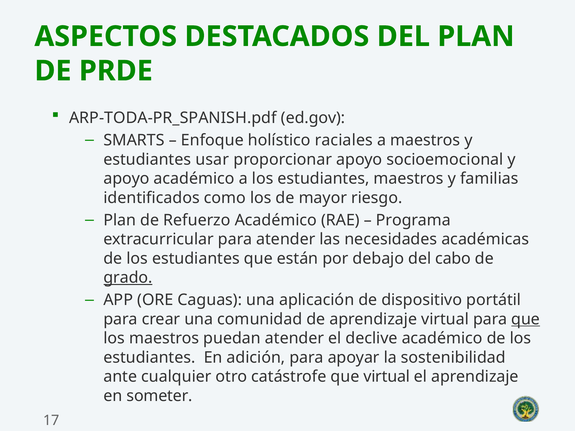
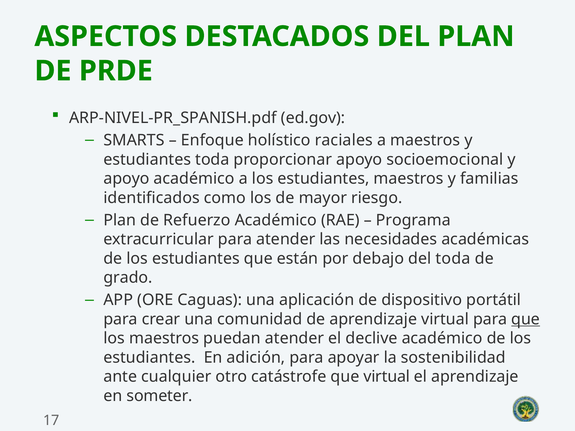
ARP-TODA-PR_SPANISH.pdf: ARP-TODA-PR_SPANISH.pdf -> ARP-NIVEL-PR_SPANISH.pdf
estudiantes usar: usar -> toda
del cabo: cabo -> toda
grado underline: present -> none
